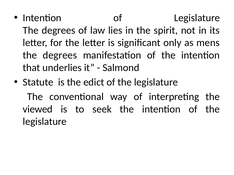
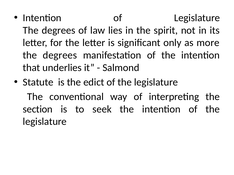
mens: mens -> more
viewed: viewed -> section
